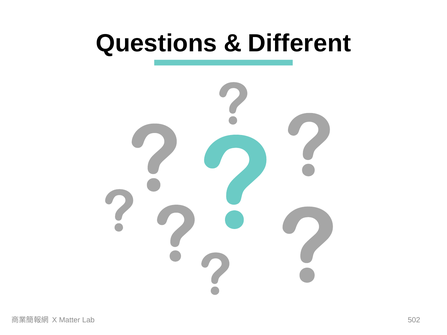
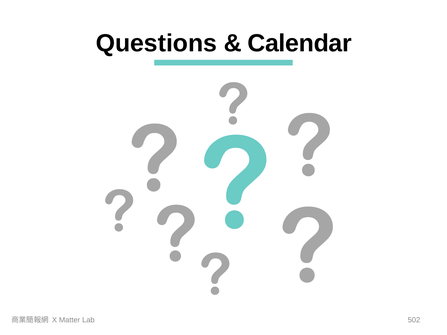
Different: Different -> Calendar
